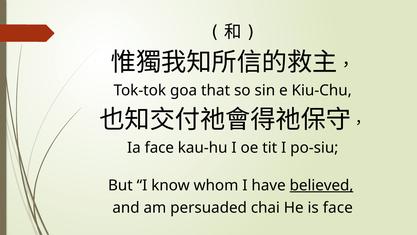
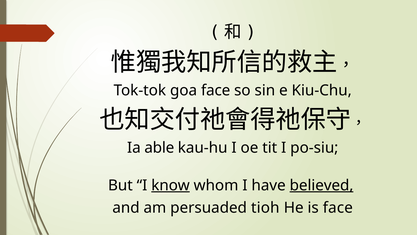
goa that: that -> face
Ia face: face -> able
know underline: none -> present
chai: chai -> tioh
